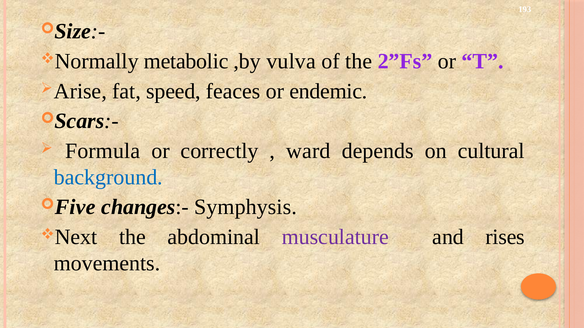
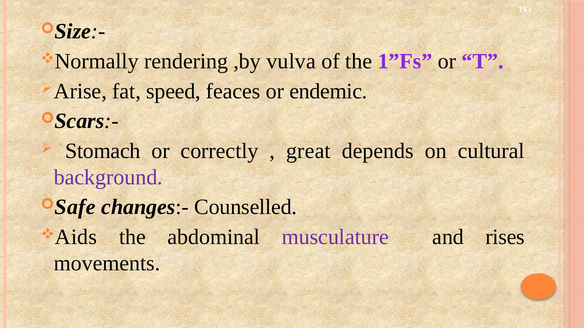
metabolic: metabolic -> rendering
2”Fs: 2”Fs -> 1”Fs
Formula: Formula -> Stomach
ward: ward -> great
background colour: blue -> purple
Five: Five -> Safe
Symphysis: Symphysis -> Counselled
Next: Next -> Aids
